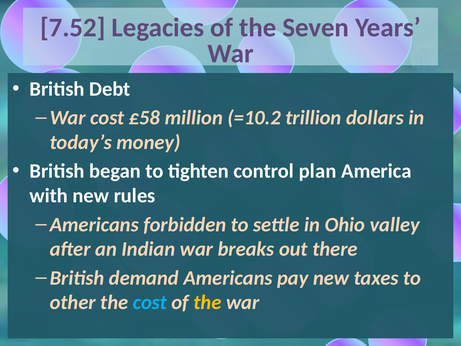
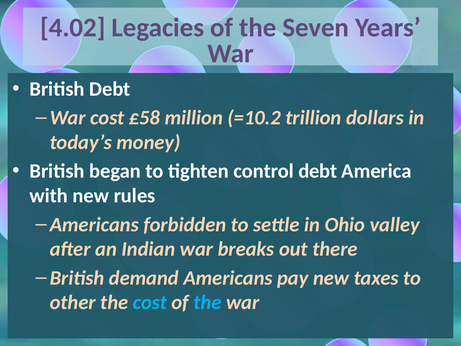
7.52: 7.52 -> 4.02
control plan: plan -> debt
the at (207, 302) colour: yellow -> light blue
